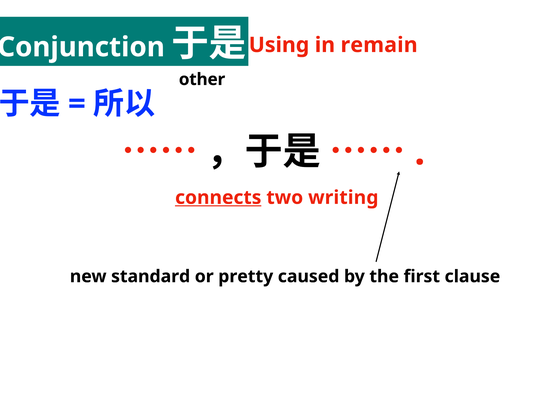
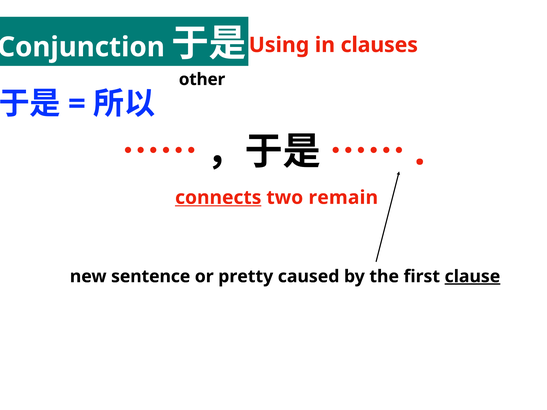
remain: remain -> clauses
writing: writing -> remain
standard: standard -> sentence
clause underline: none -> present
